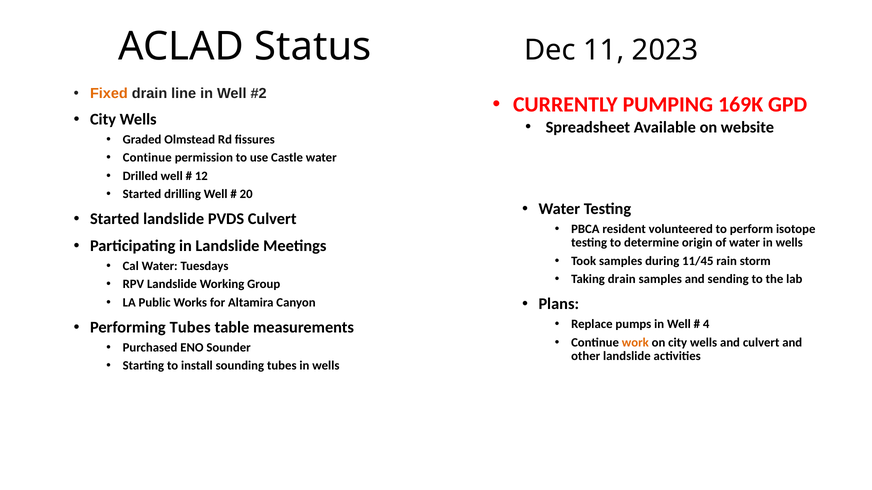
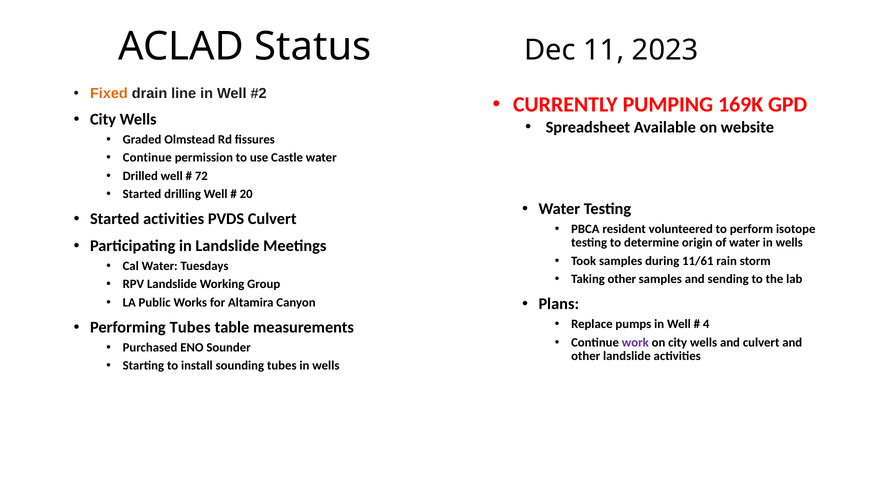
12: 12 -> 72
Started landslide: landslide -> activities
11/45: 11/45 -> 11/61
Taking drain: drain -> other
work colour: orange -> purple
